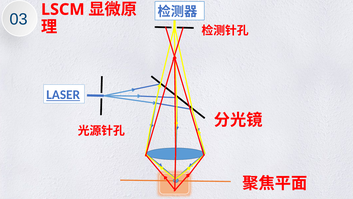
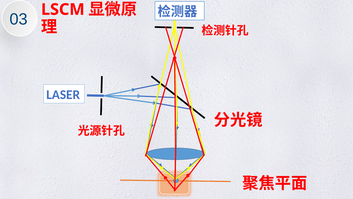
LASER underline: present -> none
